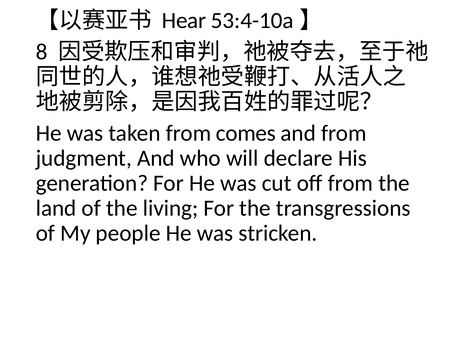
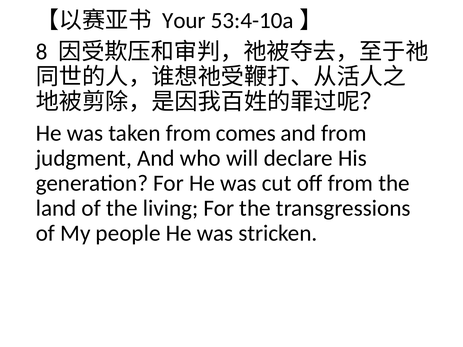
Hear: Hear -> Your
